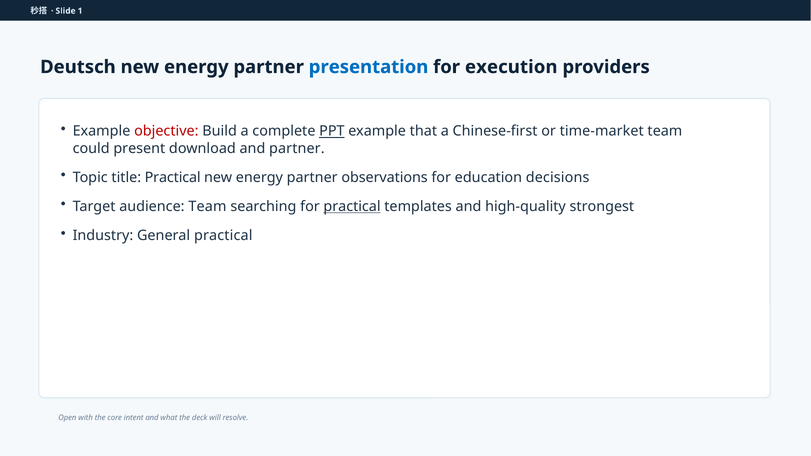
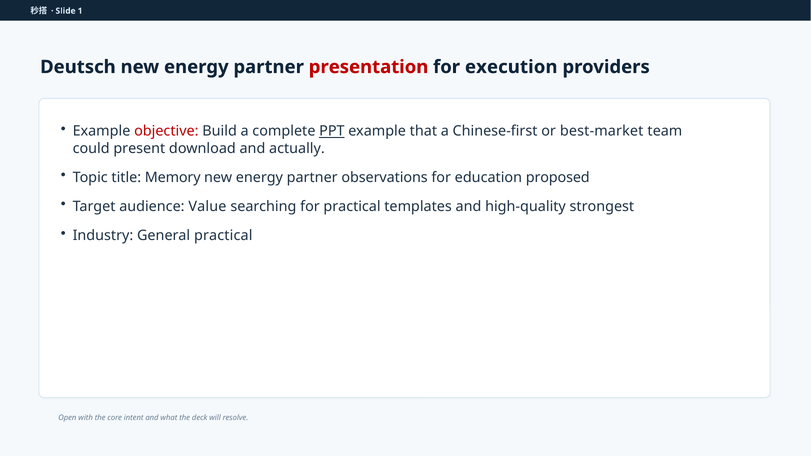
presentation colour: blue -> red
time-market: time-market -> best-market
and partner: partner -> actually
title Practical: Practical -> Memory
decisions: decisions -> proposed
audience Team: Team -> Value
practical at (352, 207) underline: present -> none
